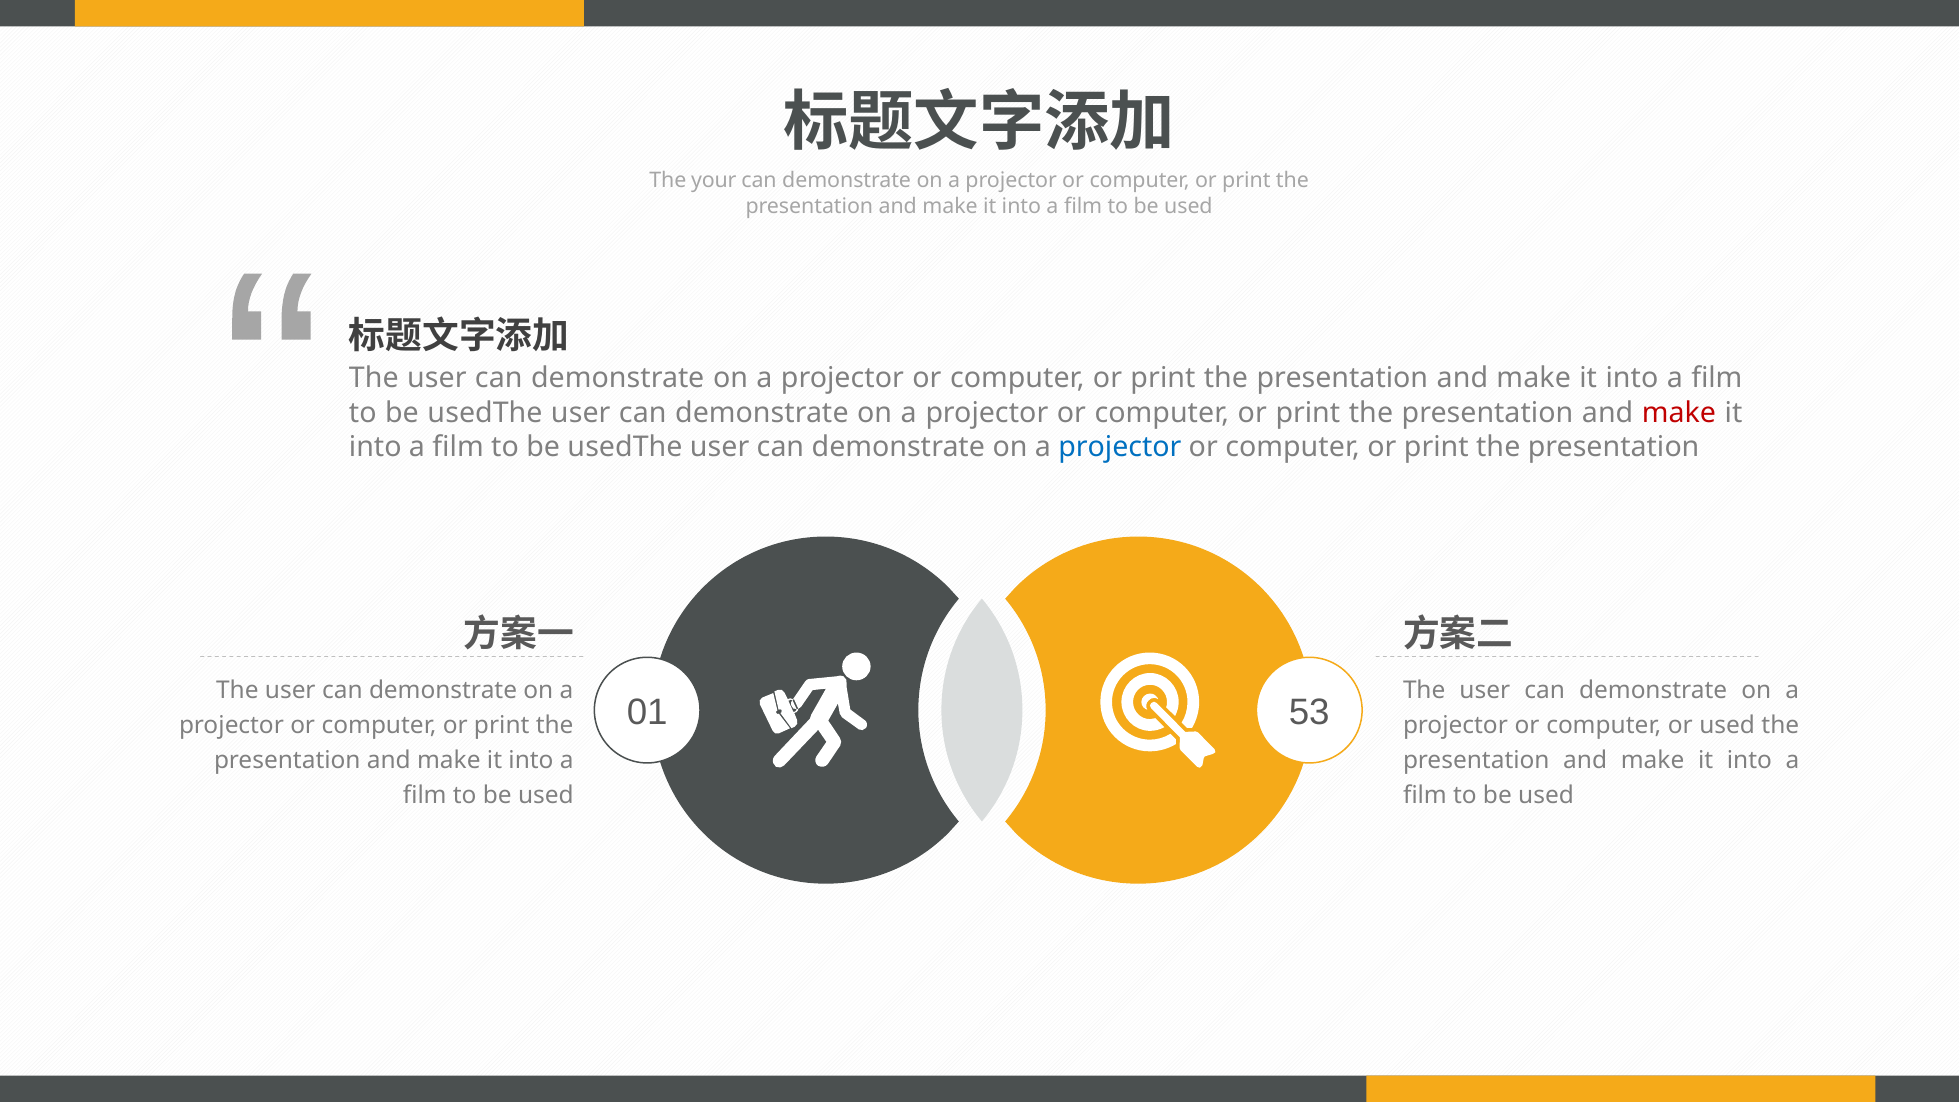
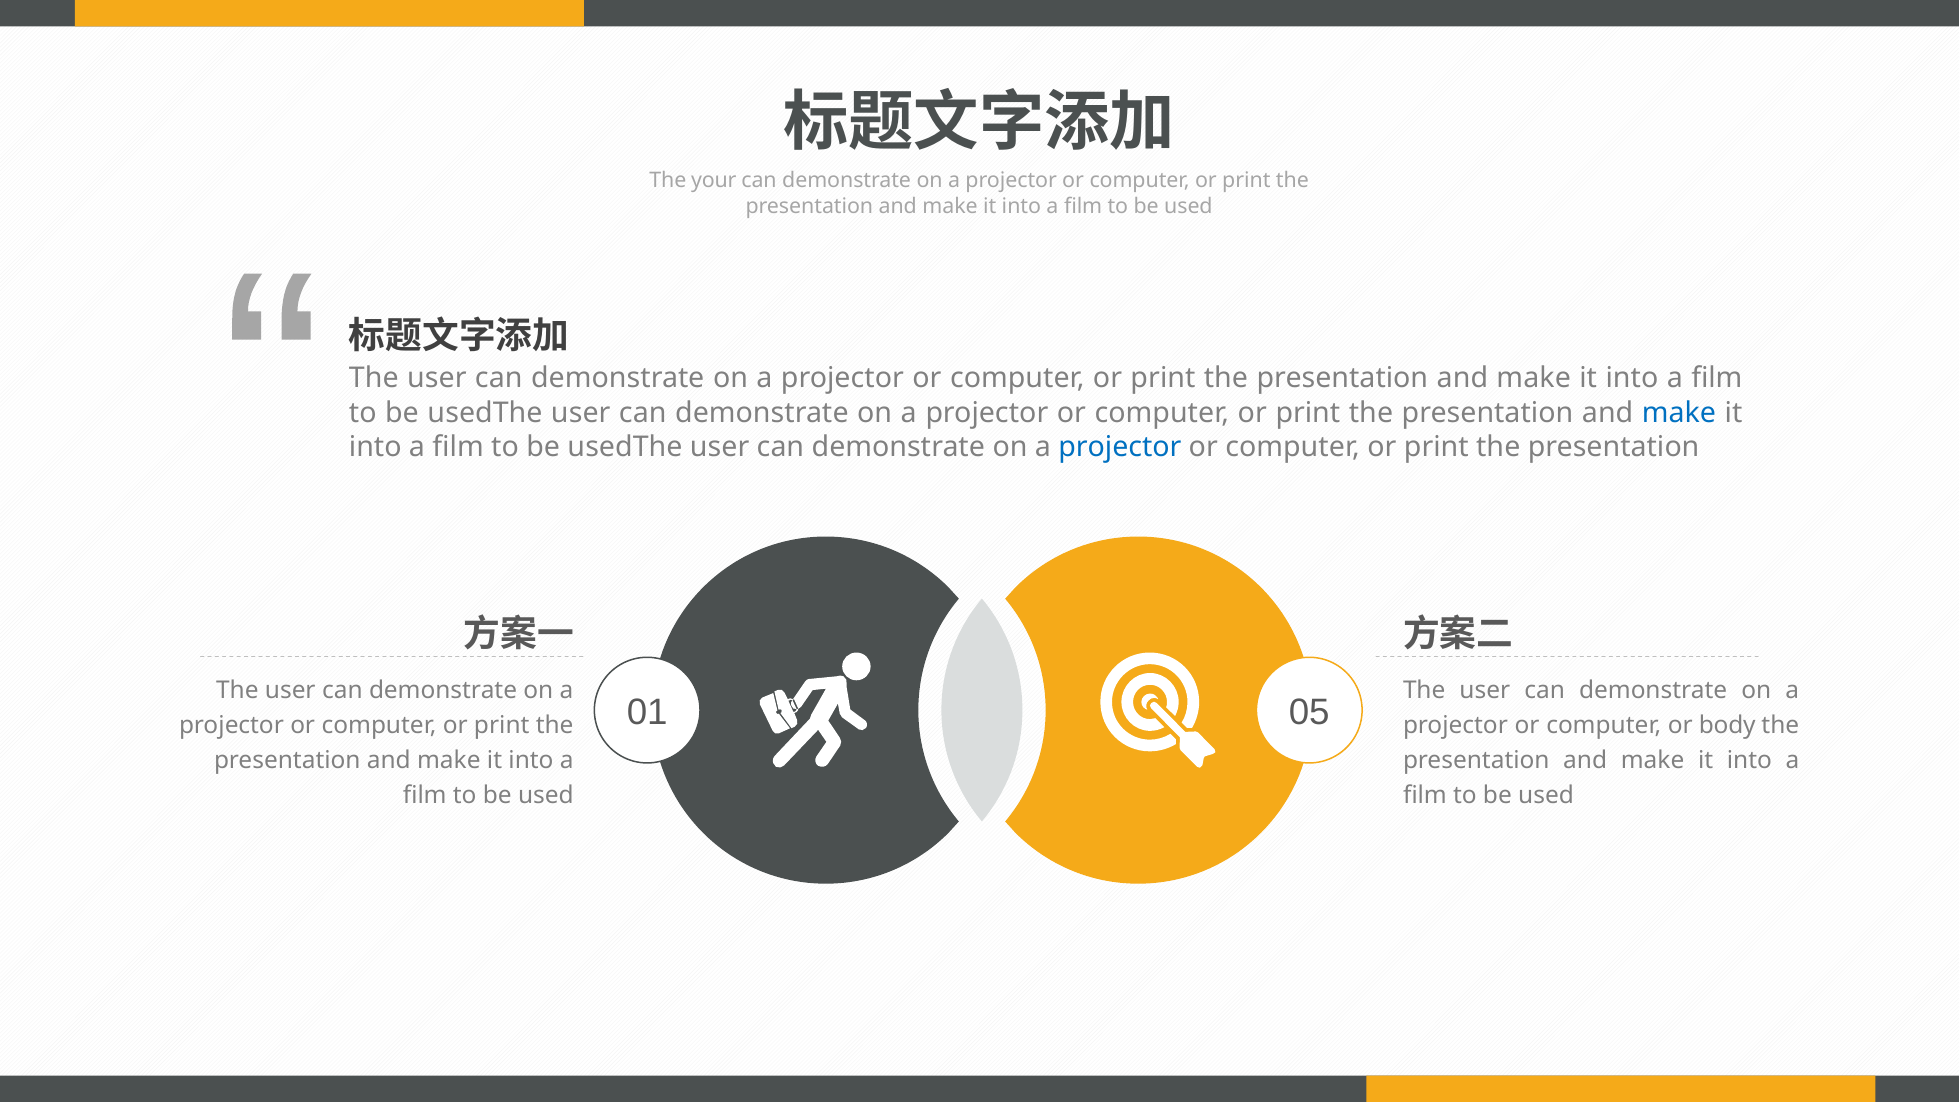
make at (1679, 413) colour: red -> blue
53: 53 -> 05
or used: used -> body
